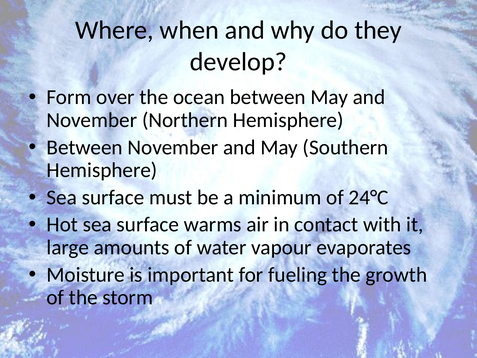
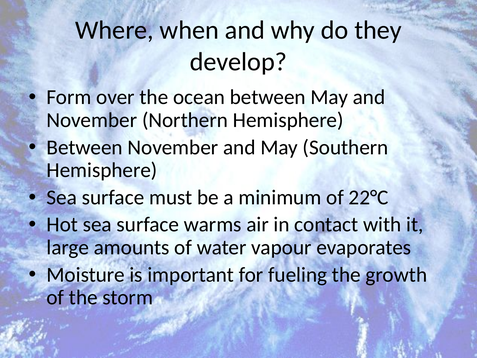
24°C: 24°C -> 22°C
